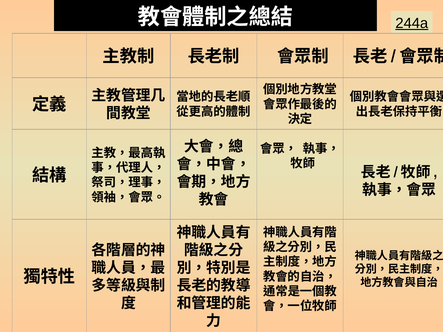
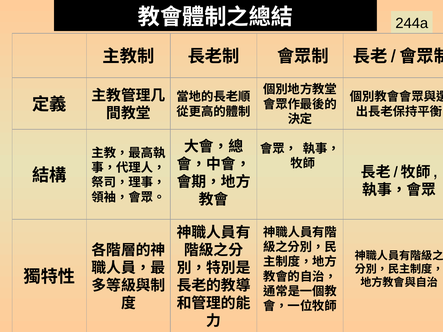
244a underline: present -> none
